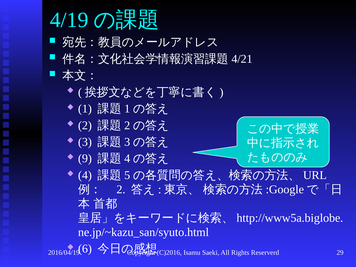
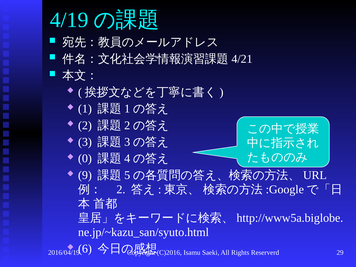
9: 9 -> 0
4: 4 -> 9
